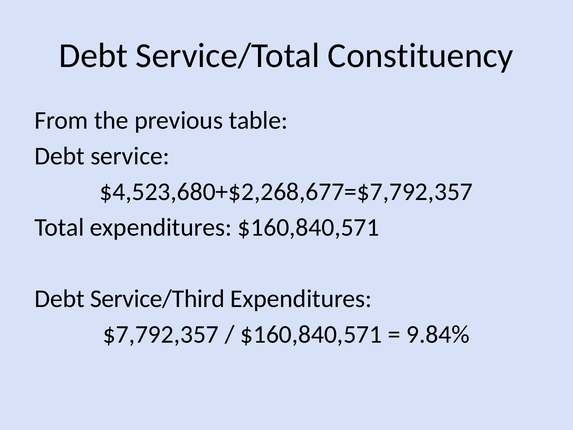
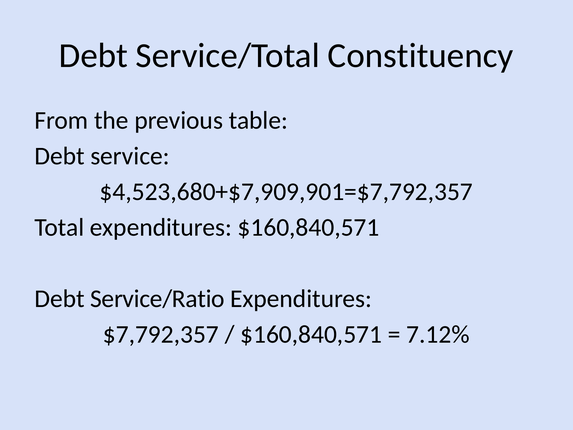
$4,523,680+$2,268,677=$7,792,357: $4,523,680+$2,268,677=$7,792,357 -> $4,523,680+$7,909,901=$7,792,357
Service/Third: Service/Third -> Service/Ratio
9.84%: 9.84% -> 7.12%
